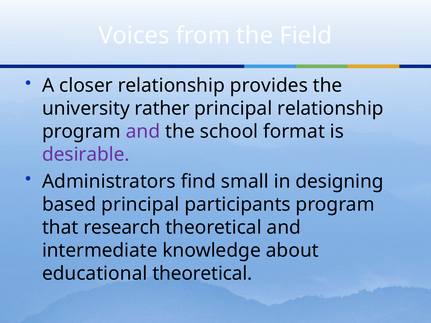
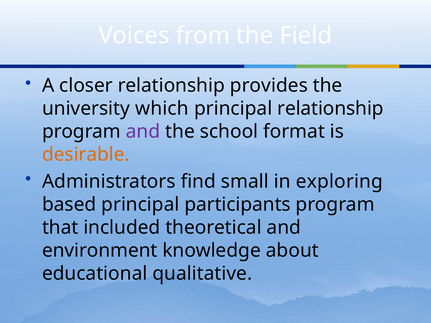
rather: rather -> which
desirable colour: purple -> orange
designing: designing -> exploring
research: research -> included
intermediate: intermediate -> environment
educational theoretical: theoretical -> qualitative
